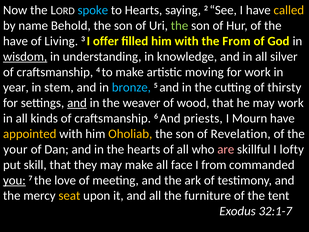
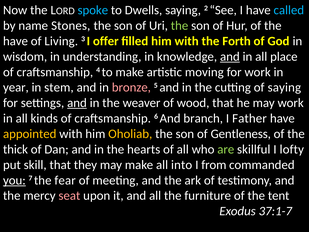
to Hearts: Hearts -> Dwells
called colour: yellow -> light blue
Behold: Behold -> Stones
the From: From -> Forth
wisdom underline: present -> none
and at (230, 56) underline: none -> present
silver: silver -> place
bronze colour: light blue -> pink
of thirsty: thirsty -> saying
priests: priests -> branch
Mourn: Mourn -> Father
Revelation: Revelation -> Gentleness
your: your -> thick
are colour: pink -> light green
face: face -> into
love: love -> fear
seat colour: yellow -> pink
32:1-7: 32:1-7 -> 37:1-7
